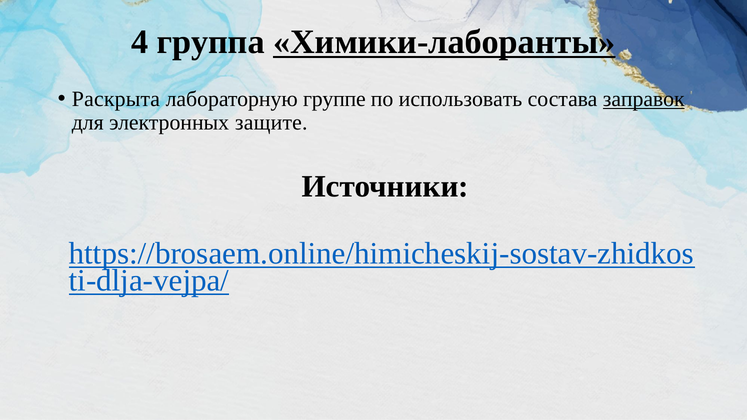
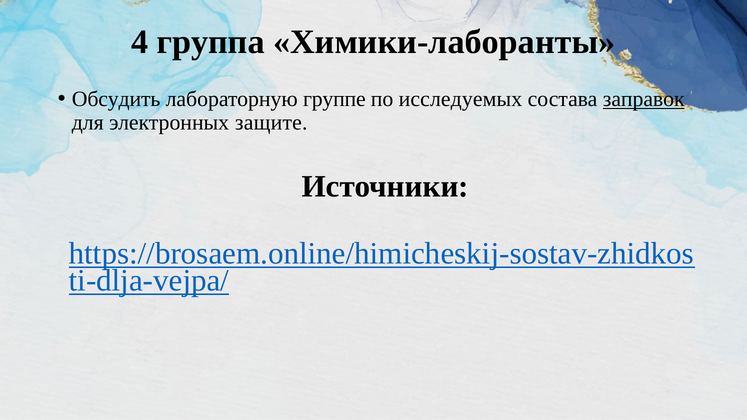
Химики-лаборанты underline: present -> none
Раскрыта: Раскрыта -> Обсудить
использовать: использовать -> исследуемых
